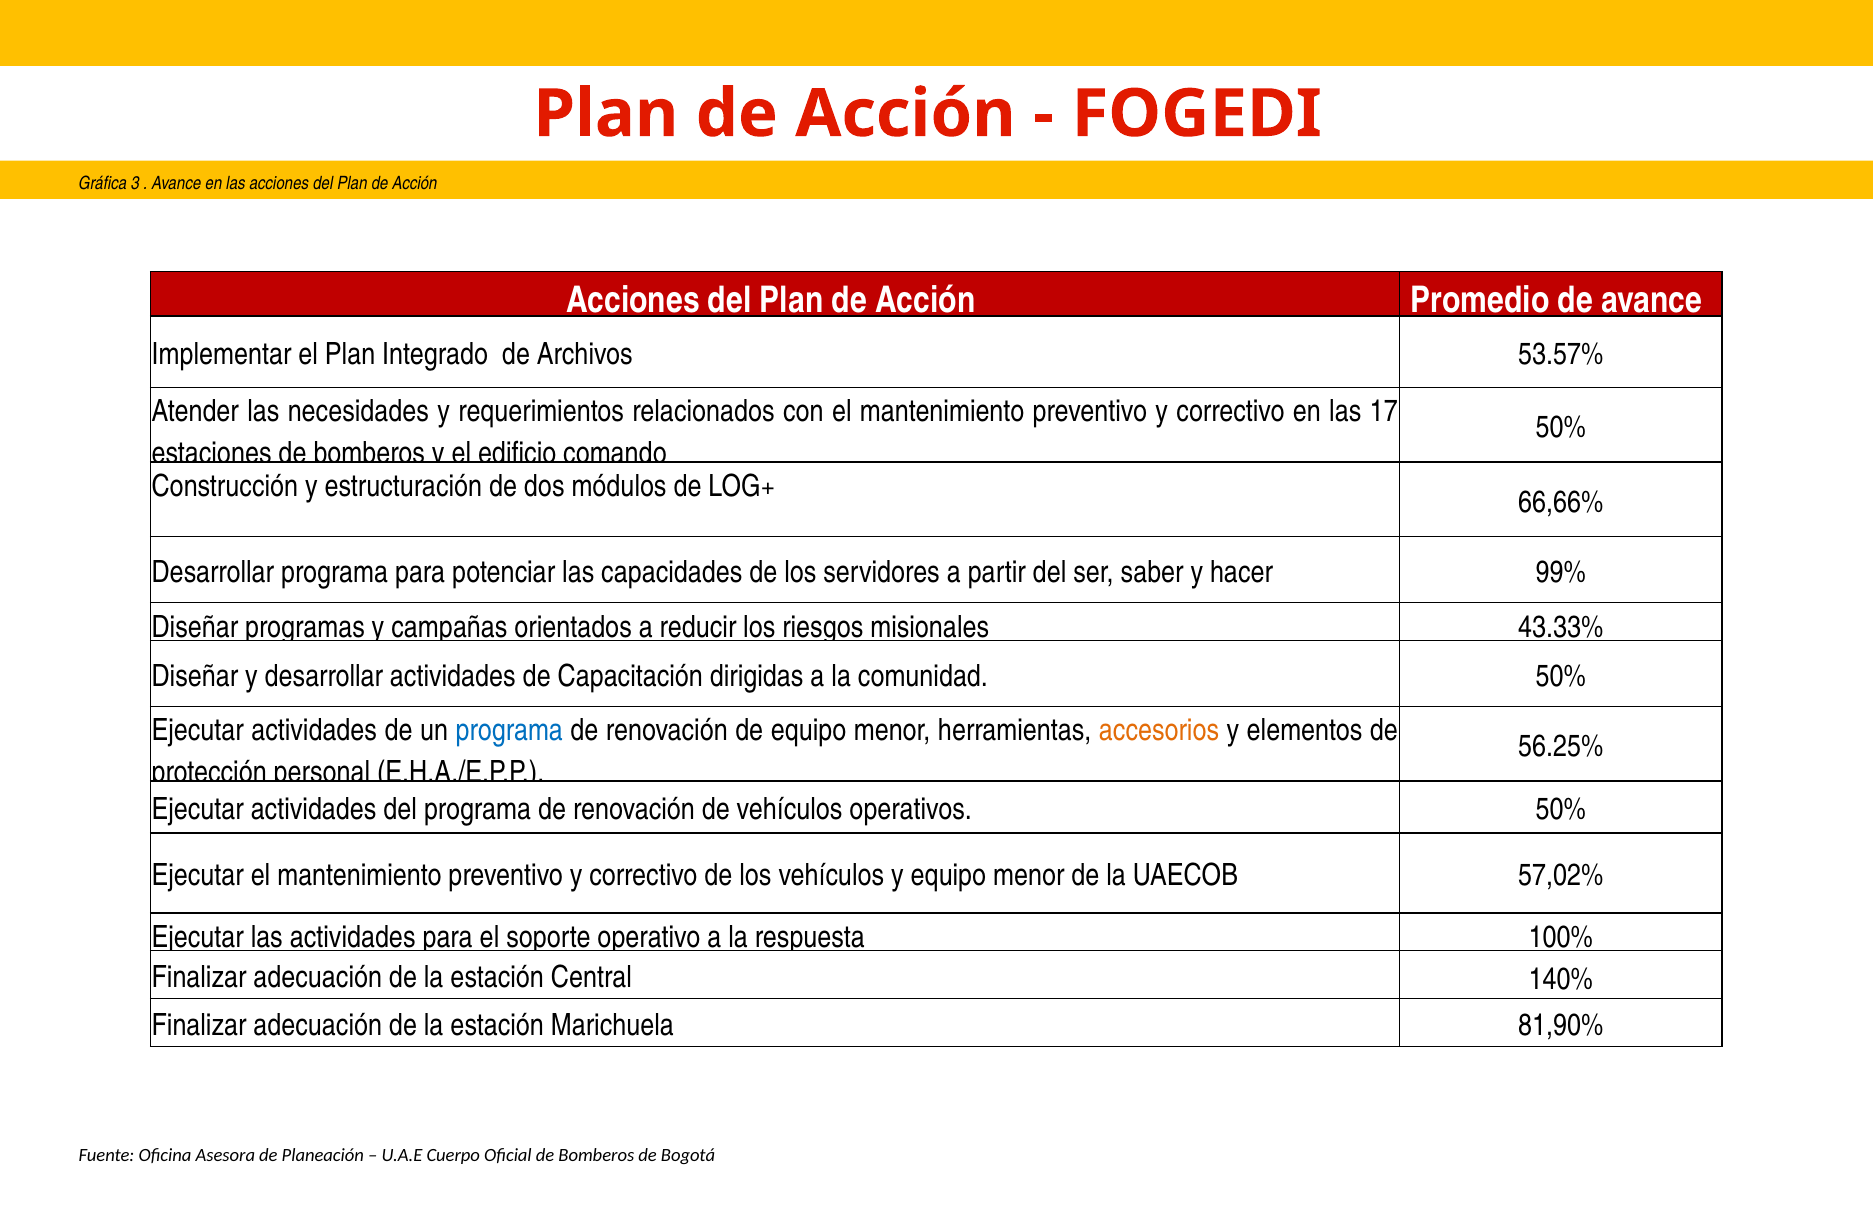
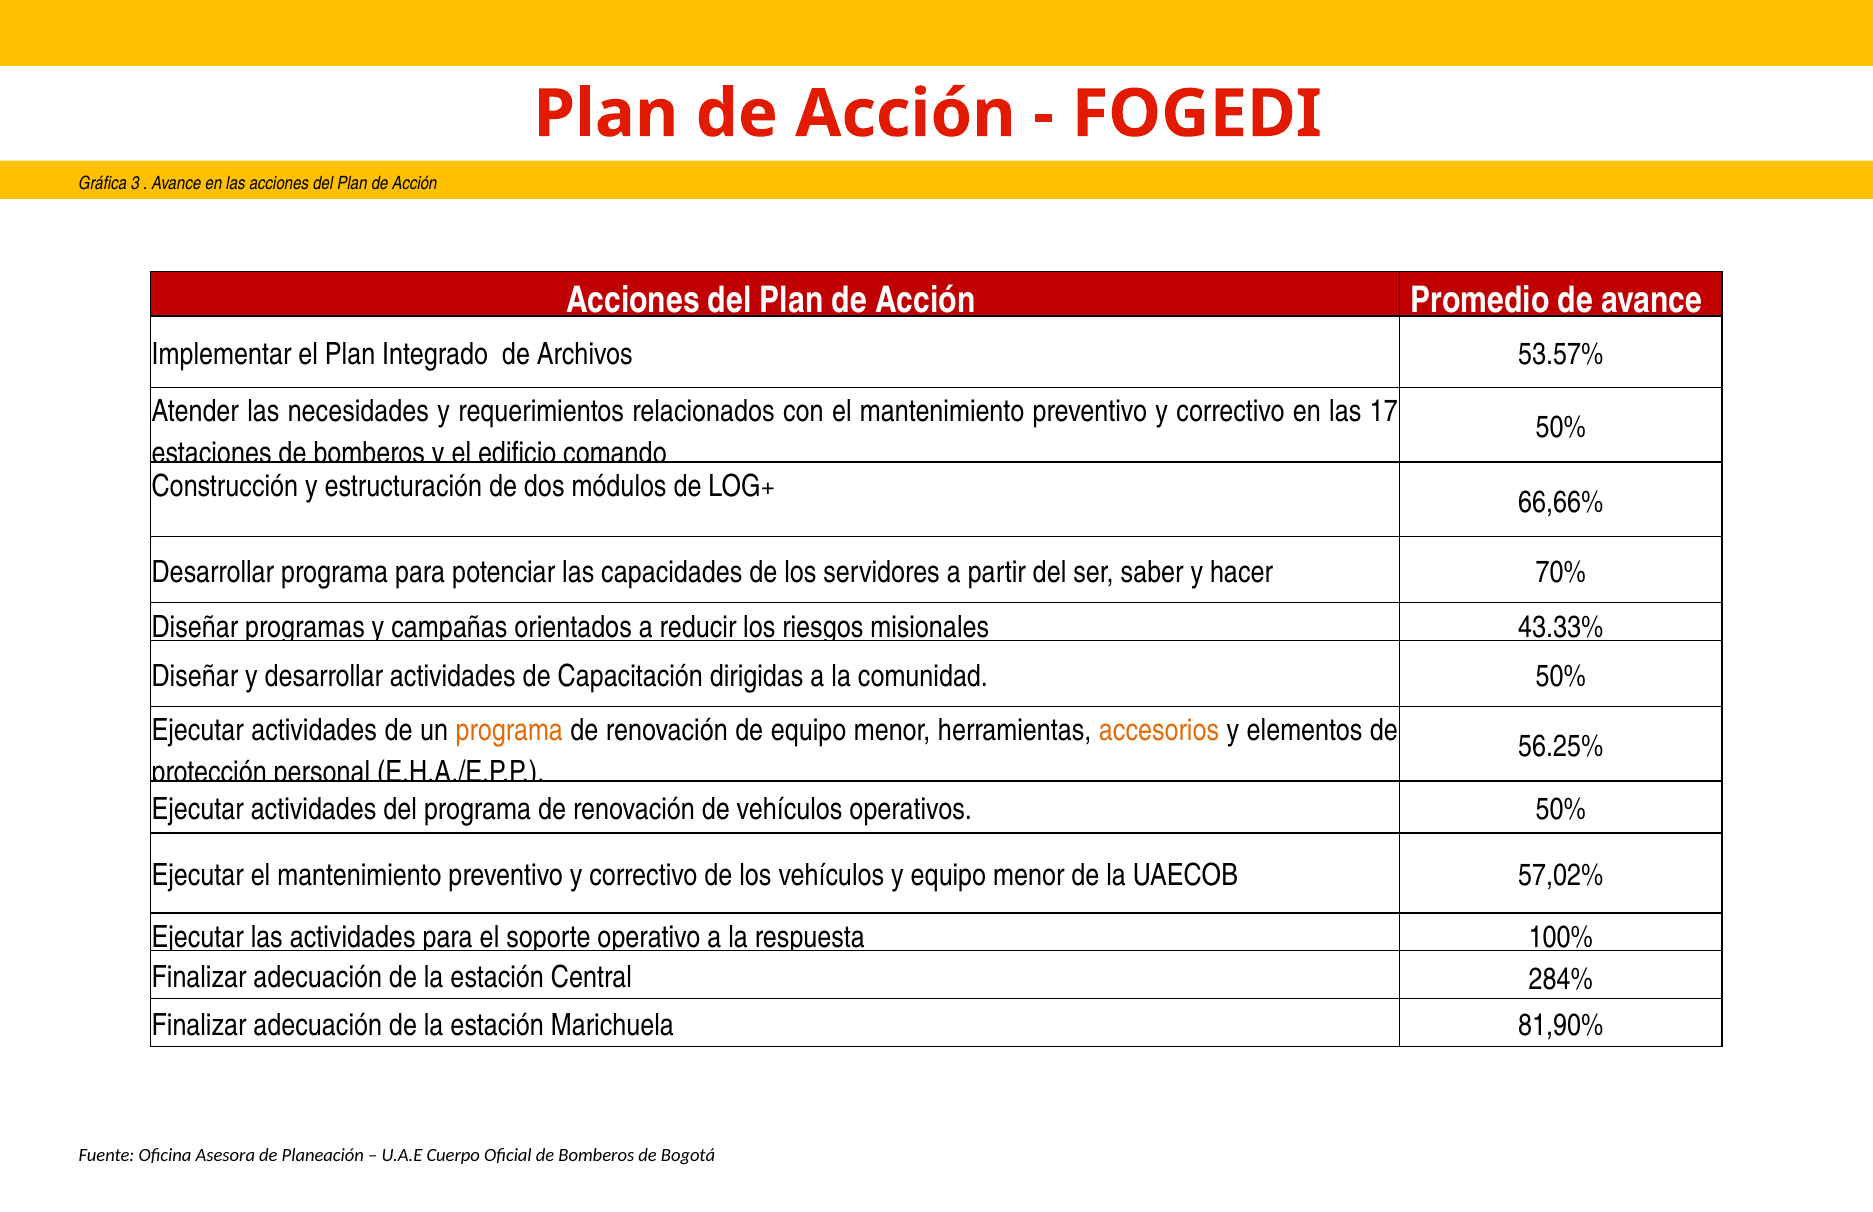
99%: 99% -> 70%
programa at (509, 731) colour: blue -> orange
140%: 140% -> 284%
